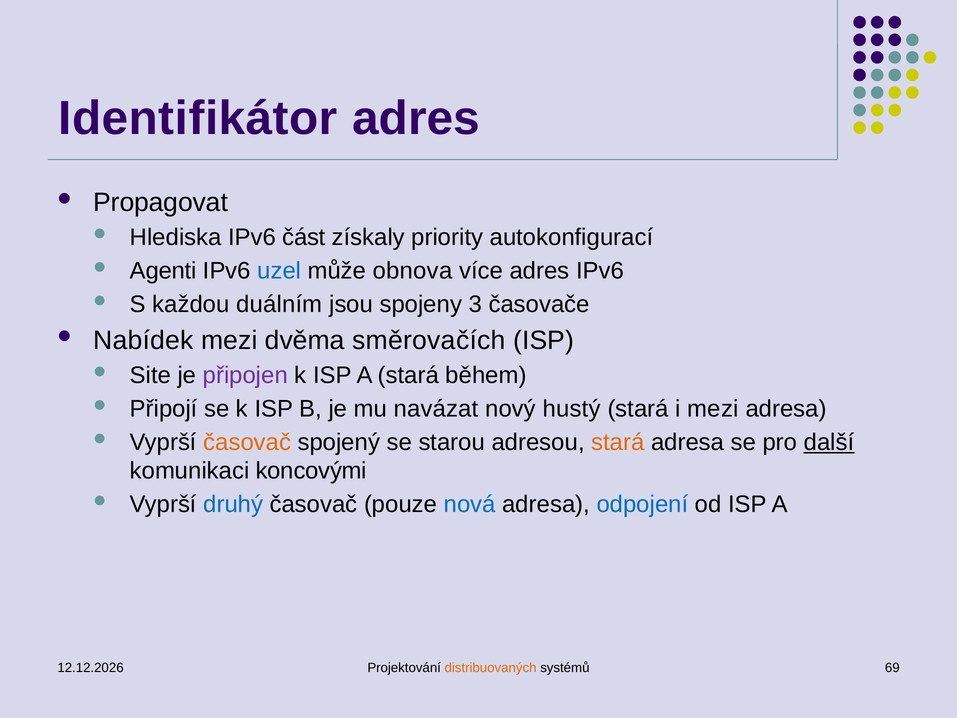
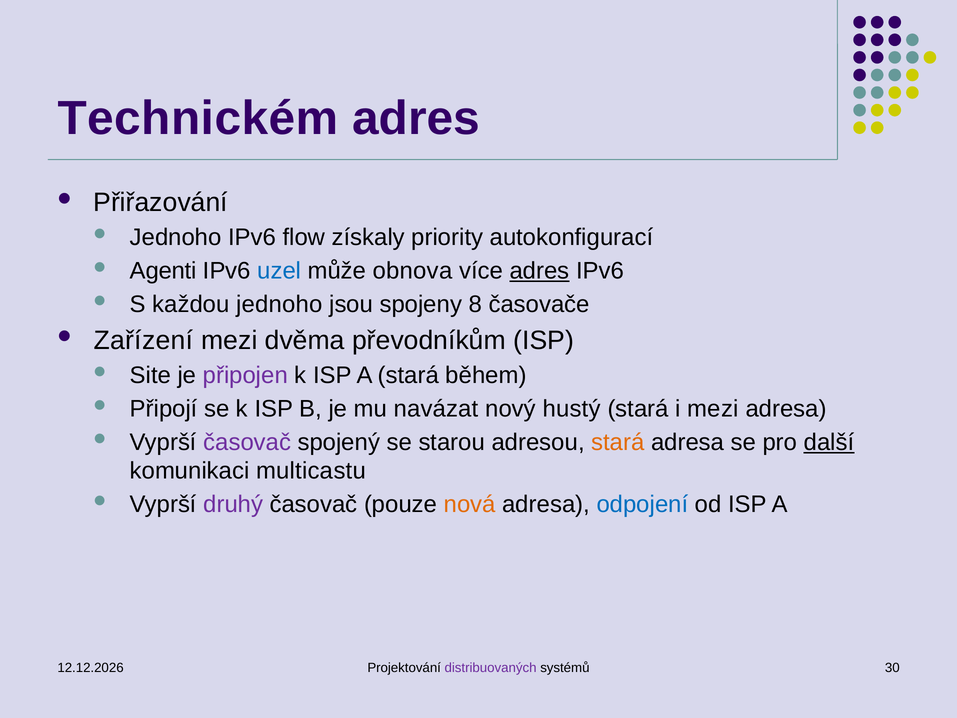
Identifikátor: Identifikátor -> Technickém
Propagovat: Propagovat -> Přiřazování
Hlediska at (176, 237): Hlediska -> Jednoho
část: část -> flow
adres at (540, 271) underline: none -> present
každou duálním: duálním -> jednoho
3: 3 -> 8
Nabídek: Nabídek -> Zařízení
směrovačích: směrovačích -> převodníkům
časovač at (247, 442) colour: orange -> purple
koncovými: koncovými -> multicastu
druhý colour: blue -> purple
nová colour: blue -> orange
distribuovaných colour: orange -> purple
69: 69 -> 30
